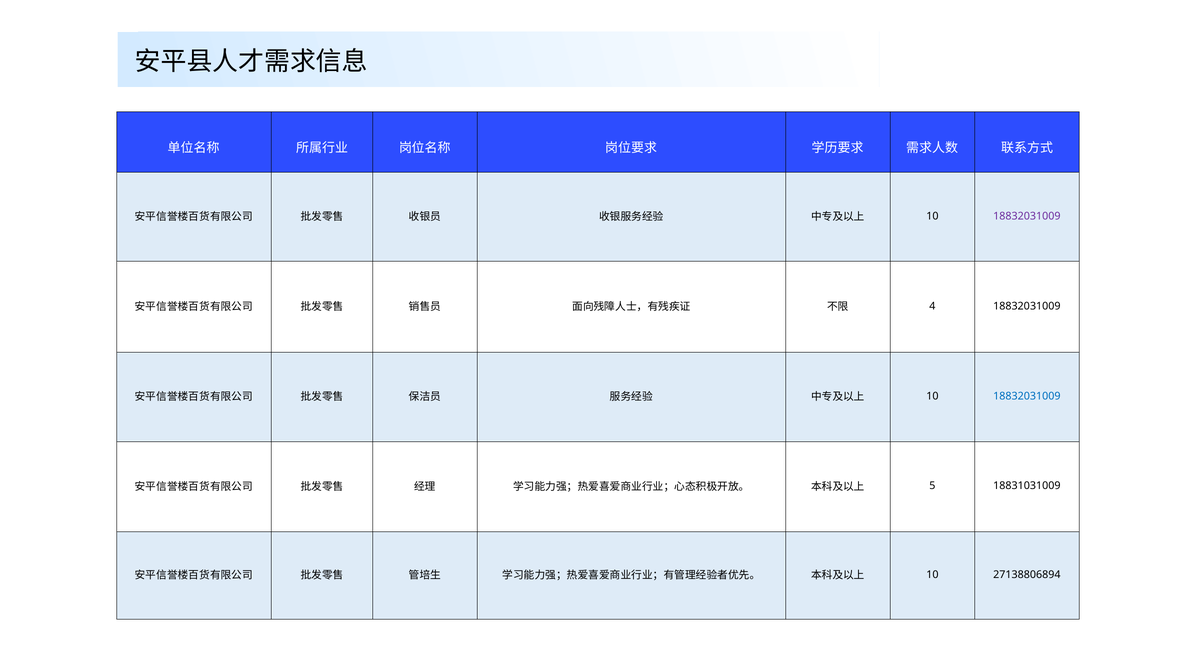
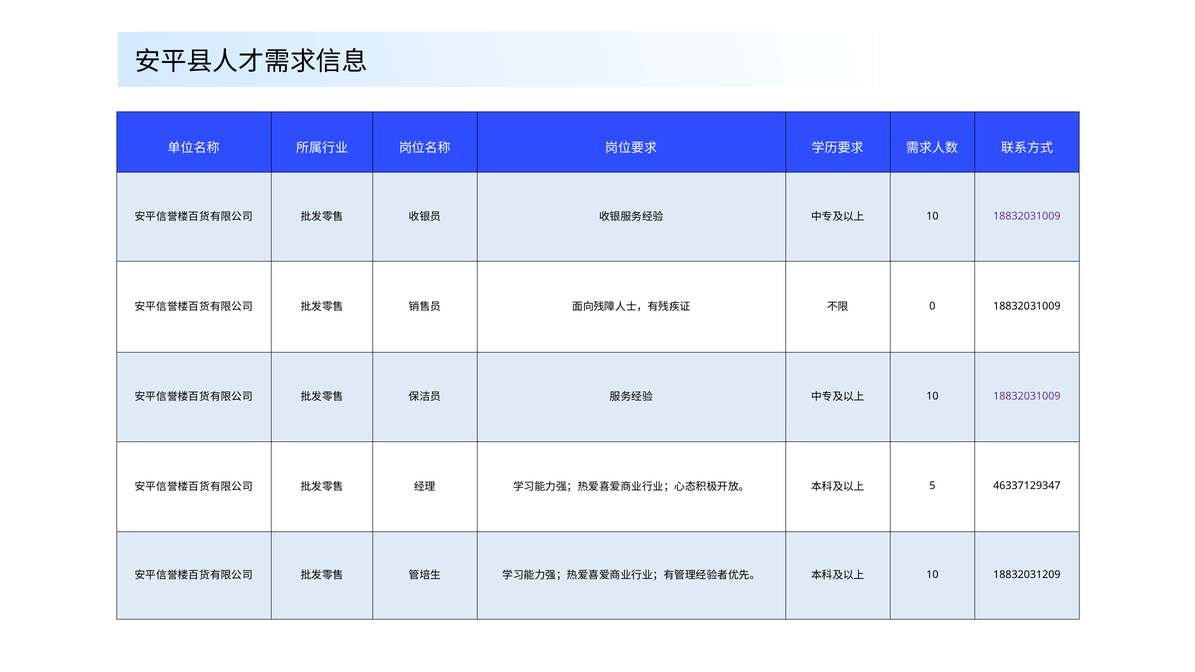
4: 4 -> 0
18832031009 at (1027, 396) colour: blue -> purple
18831031009: 18831031009 -> 46337129347
27138806894: 27138806894 -> 18832031209
